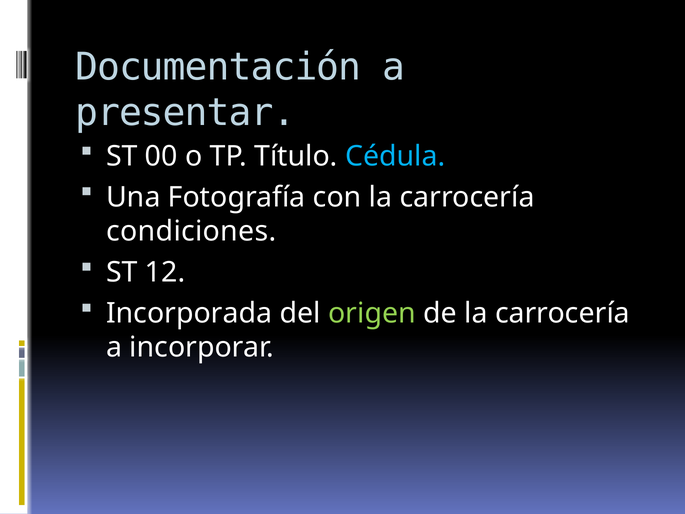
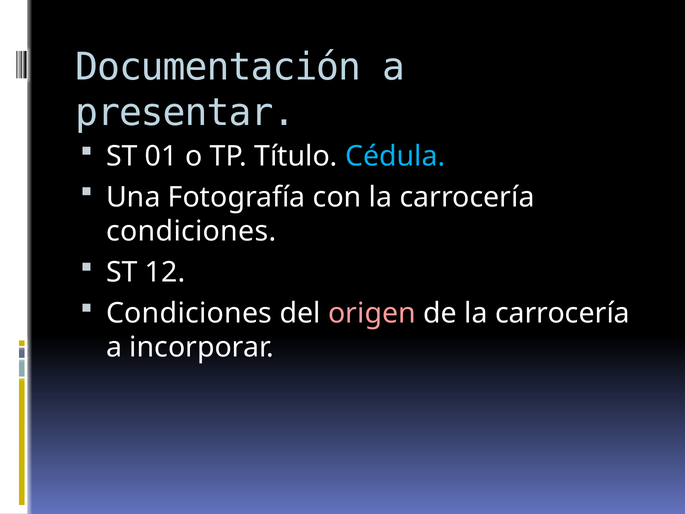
00: 00 -> 01
Incorporada at (189, 313): Incorporada -> Condiciones
origen colour: light green -> pink
